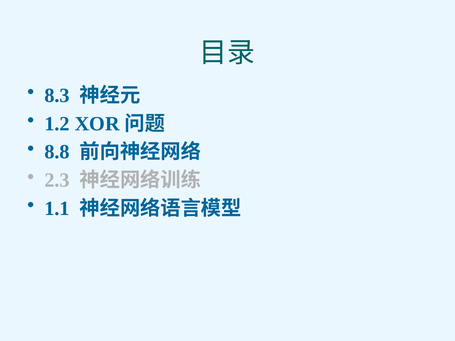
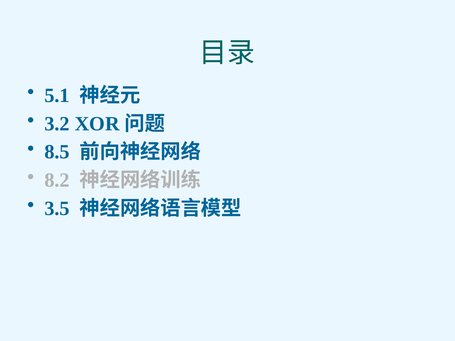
8.3: 8.3 -> 5.1
1.2: 1.2 -> 3.2
8.8: 8.8 -> 8.5
2.3: 2.3 -> 8.2
1.1: 1.1 -> 3.5
